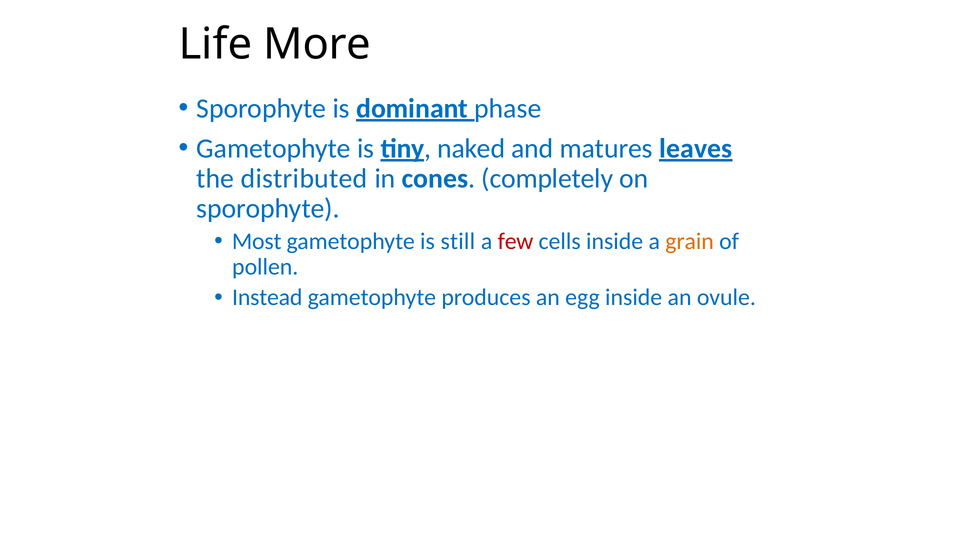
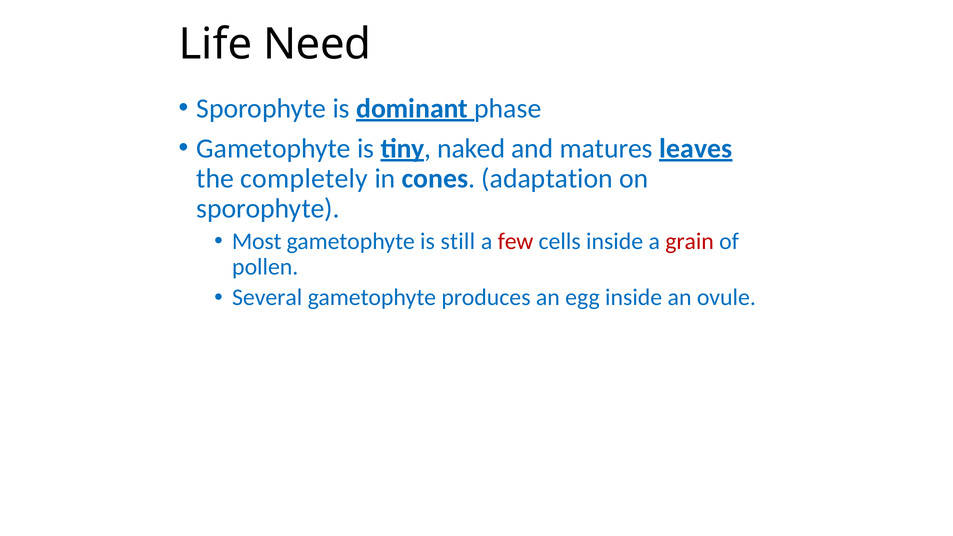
More: More -> Need
distributed: distributed -> completely
completely: completely -> adaptation
grain colour: orange -> red
Instead: Instead -> Several
